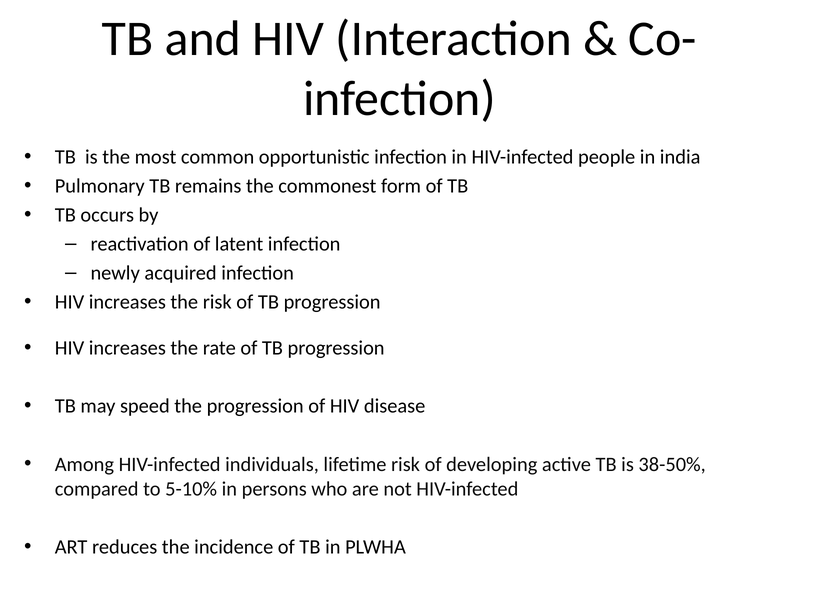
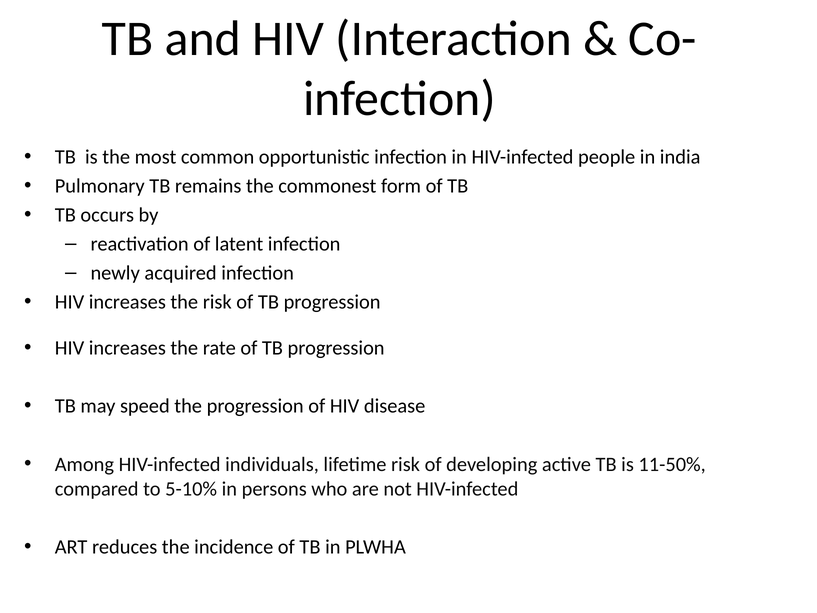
38-50%: 38-50% -> 11-50%
